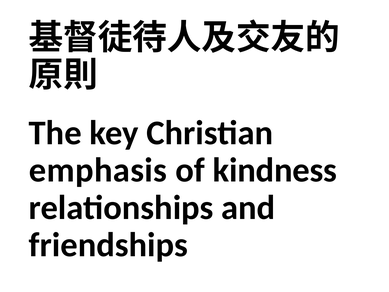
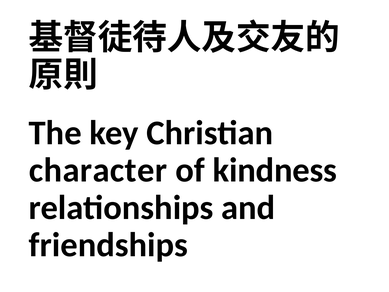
emphasis: emphasis -> character
